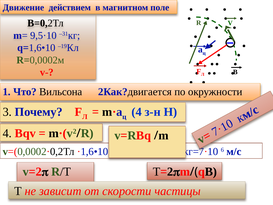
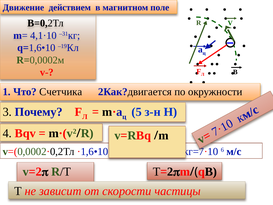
9,5·10: 9,5·10 -> 4,1·10
Вильсона: Вильсона -> Счетчика
4 at (137, 112): 4 -> 5
